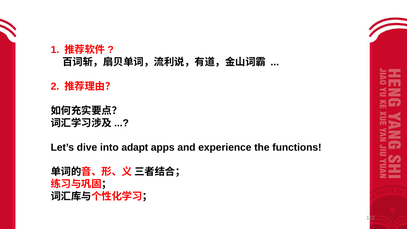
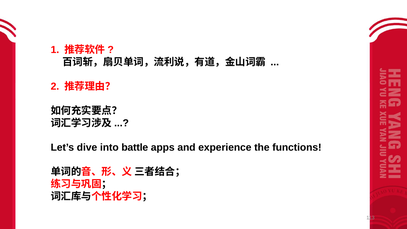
adapt: adapt -> battle
